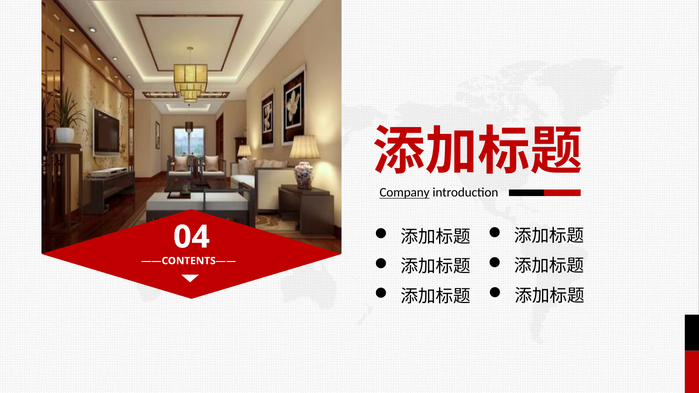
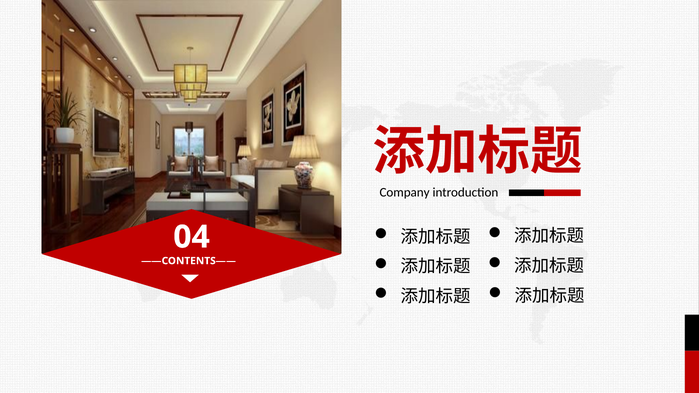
Company underline: present -> none
